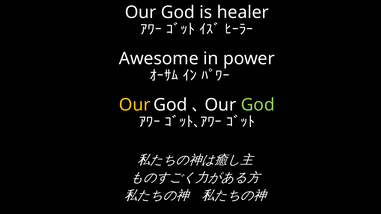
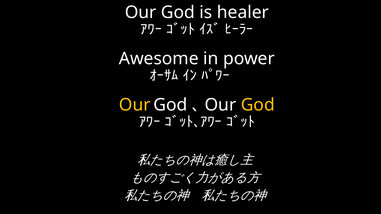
God at (258, 105) colour: light green -> yellow
